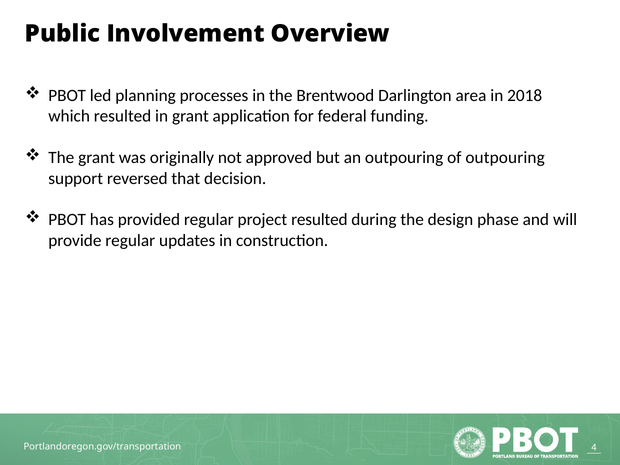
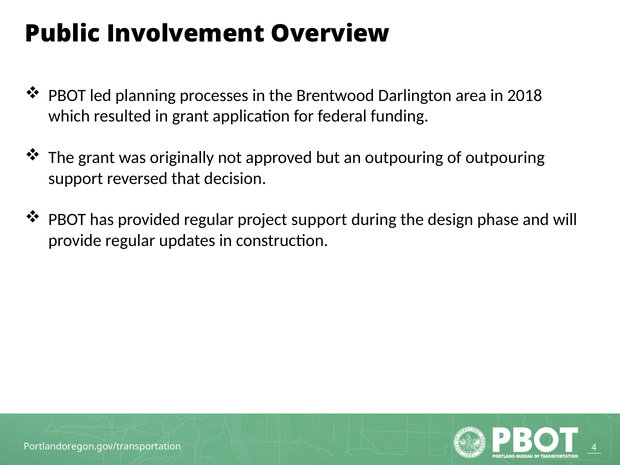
project resulted: resulted -> support
